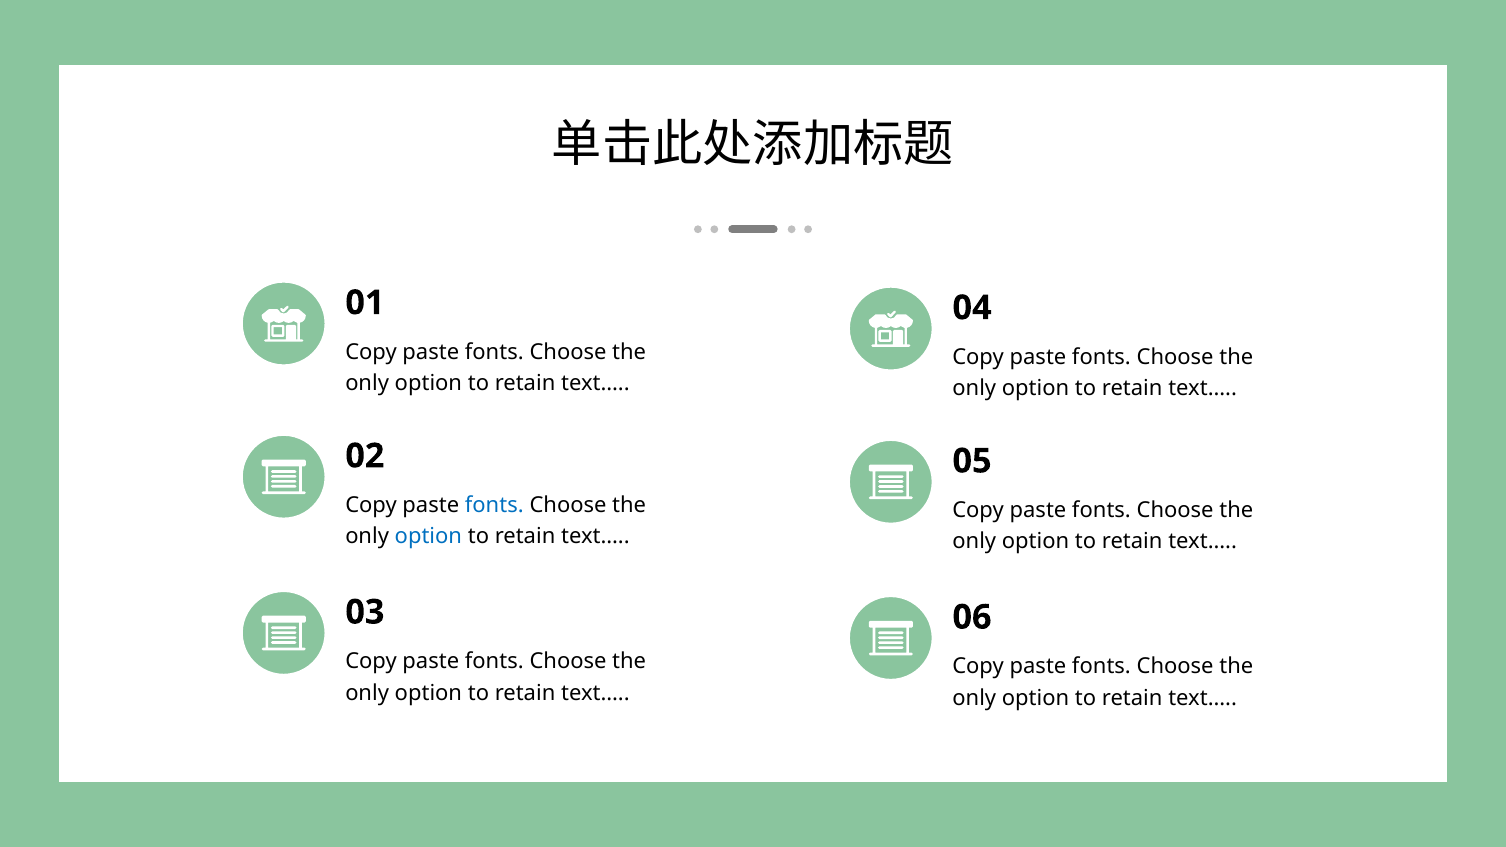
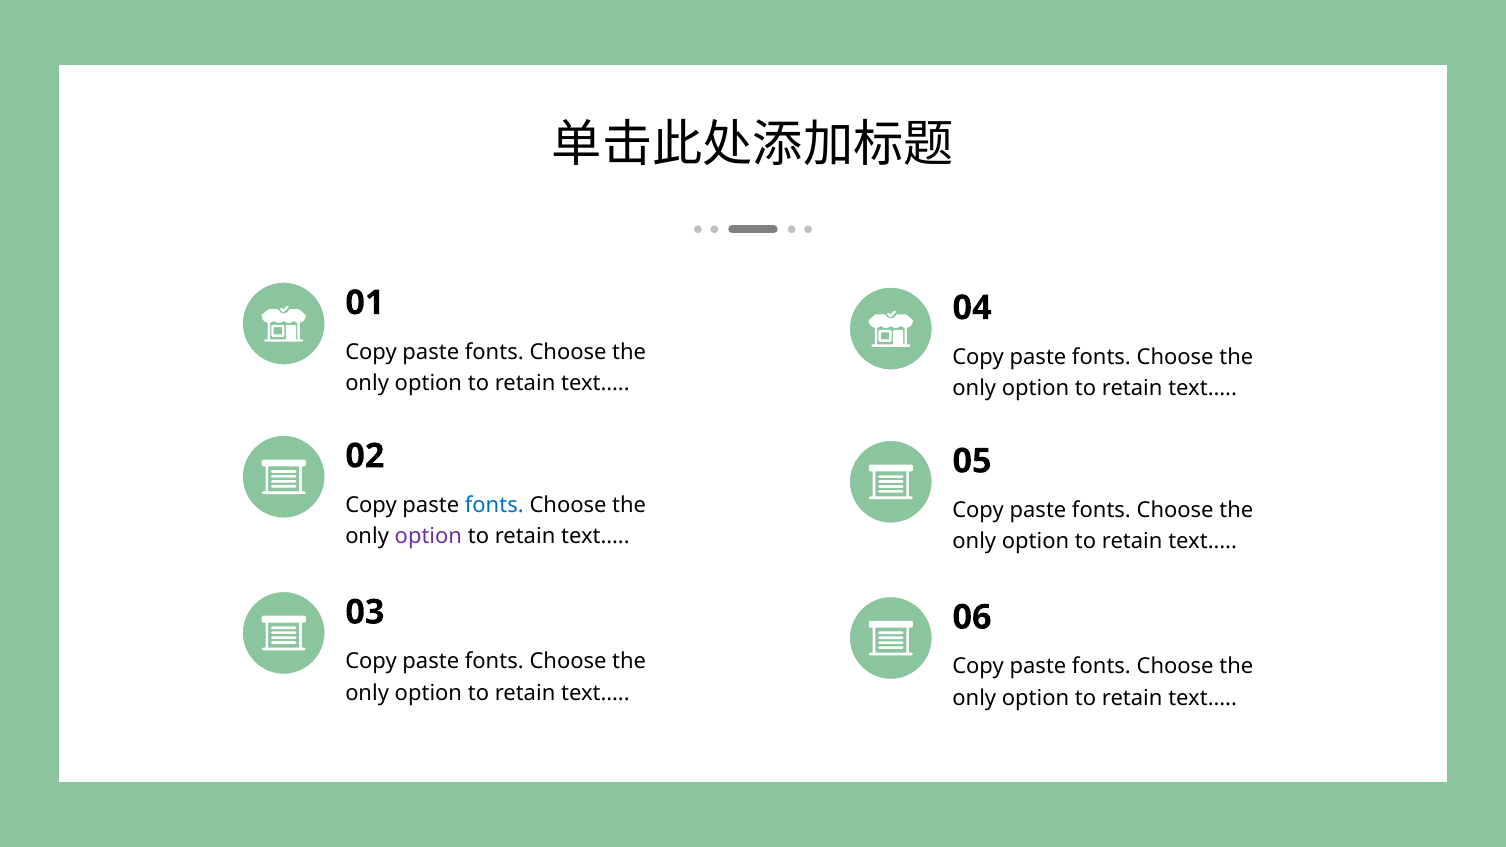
option at (428, 537) colour: blue -> purple
